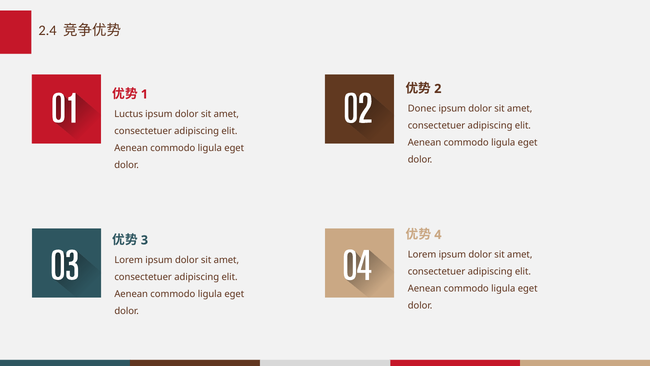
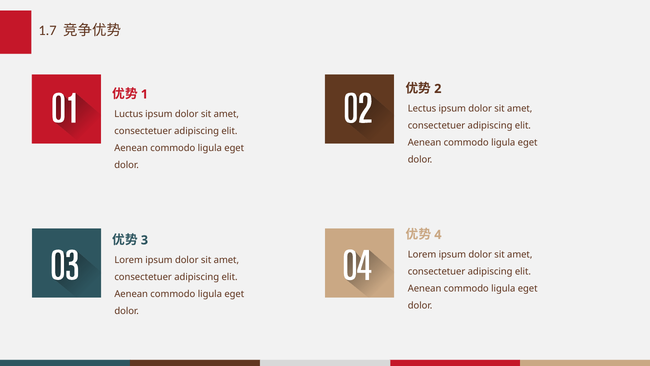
2.4: 2.4 -> 1.7
Donec: Donec -> Lectus
